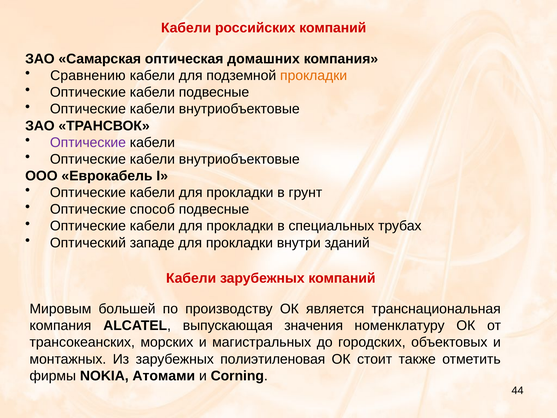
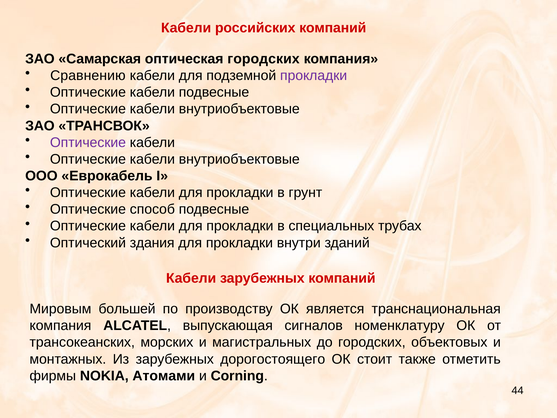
оптическая домашних: домашних -> городских
прокладки at (314, 76) colour: orange -> purple
западе: западе -> здания
значения: значения -> сигналов
полиэтиленовая: полиэтиленовая -> дорогостоящего
